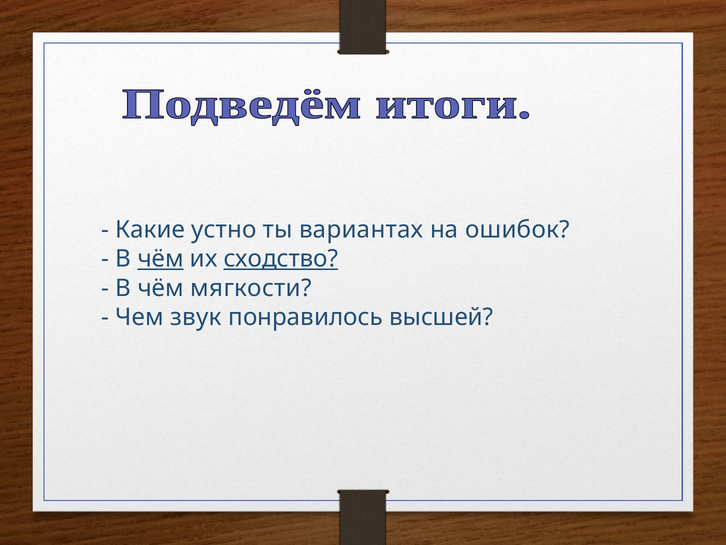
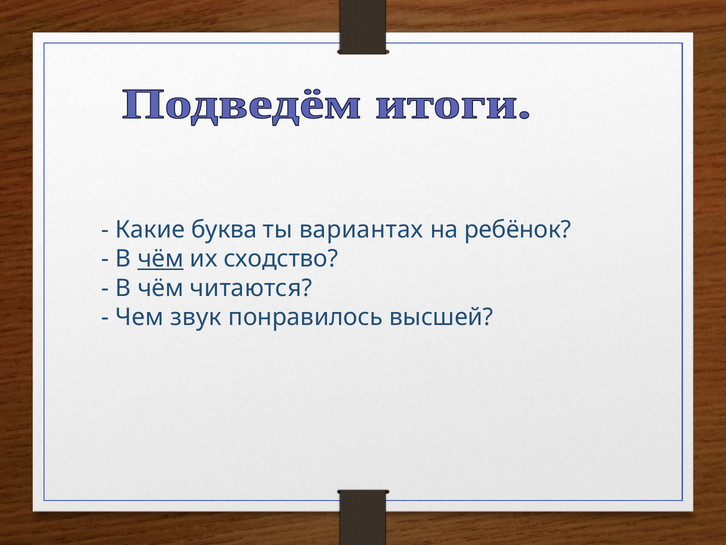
устно: устно -> буква
ошибок: ошибок -> ребёнок
сходство underline: present -> none
мягкости: мягкости -> читаются
